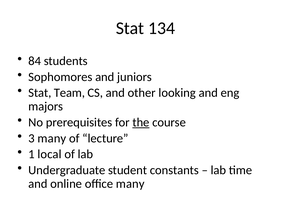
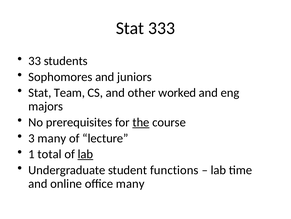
134: 134 -> 333
84: 84 -> 33
looking: looking -> worked
local: local -> total
lab at (85, 154) underline: none -> present
constants: constants -> functions
